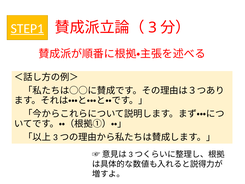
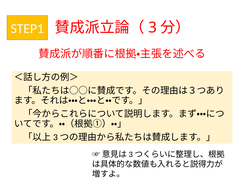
STEP1 underline: present -> none
